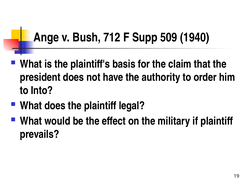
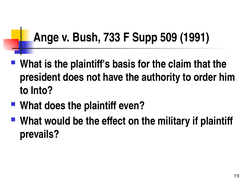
712: 712 -> 733
1940: 1940 -> 1991
legal: legal -> even
